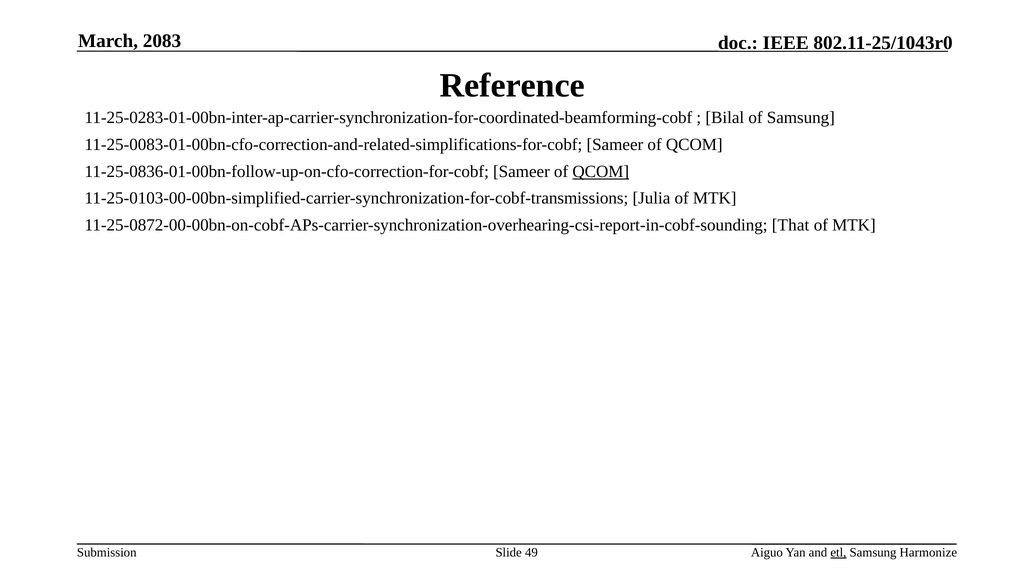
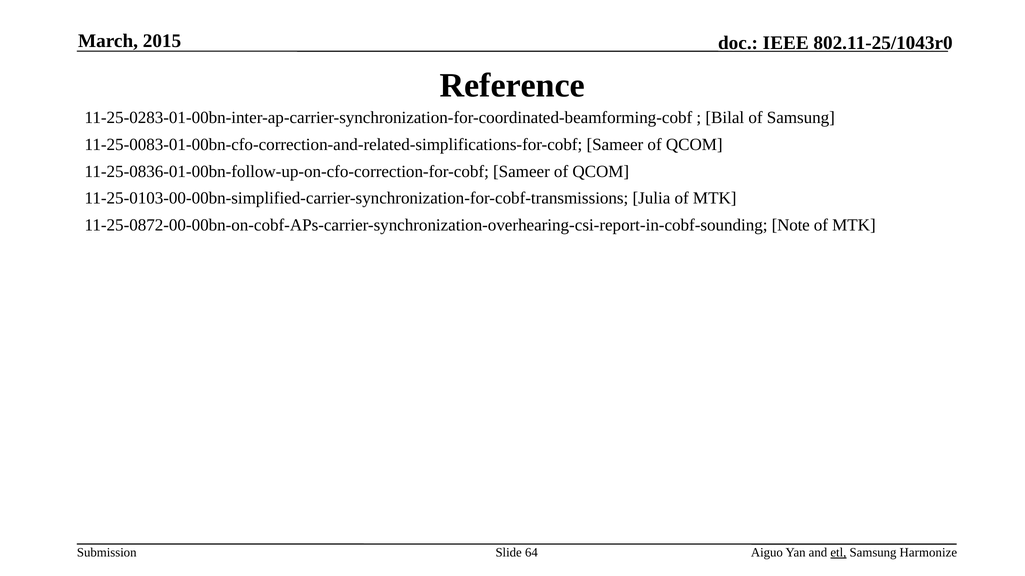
2083: 2083 -> 2015
QCOM at (601, 172) underline: present -> none
That: That -> Note
49: 49 -> 64
